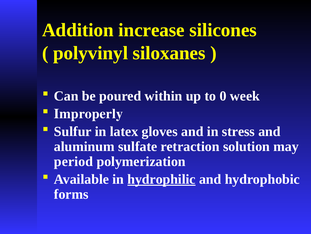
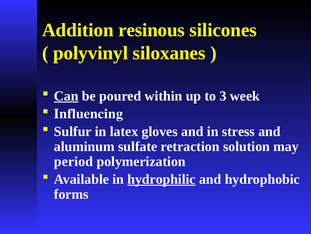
increase: increase -> resinous
Can underline: none -> present
0: 0 -> 3
Improperly: Improperly -> Influencing
